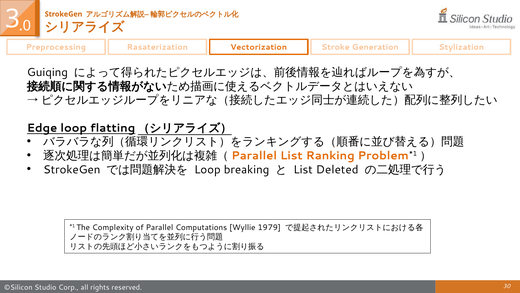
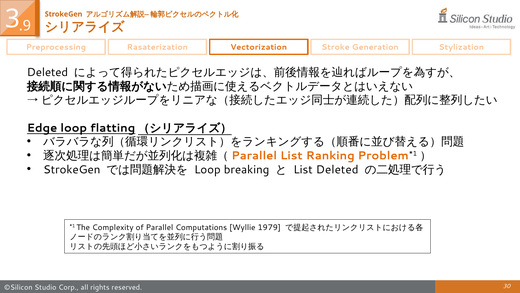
.0: .0 -> .9
Guiqing at (47, 72): Guiqing -> Deleted
